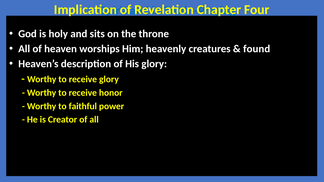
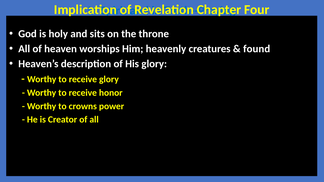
faithful: faithful -> crowns
